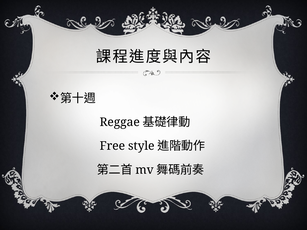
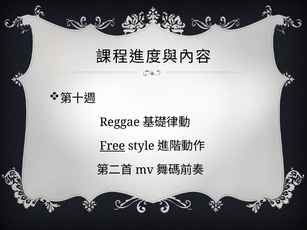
Free underline: none -> present
